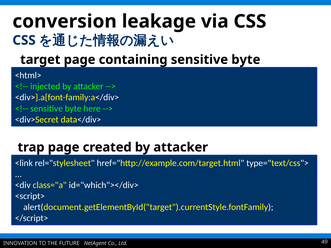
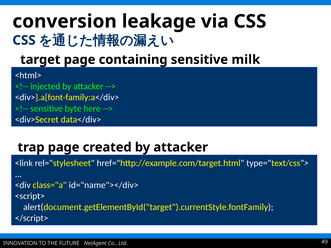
containing sensitive byte: byte -> milk
id="which"></div>: id="which"></div> -> id="name"></div>
